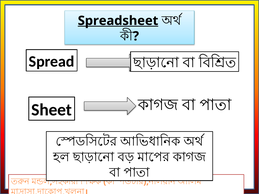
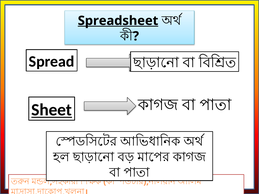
Sheet underline: none -> present
